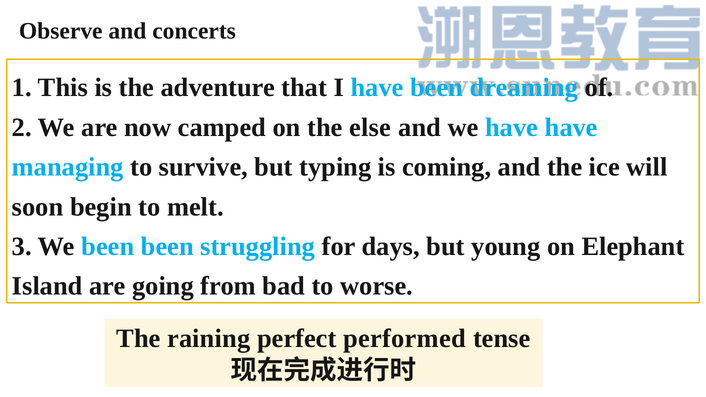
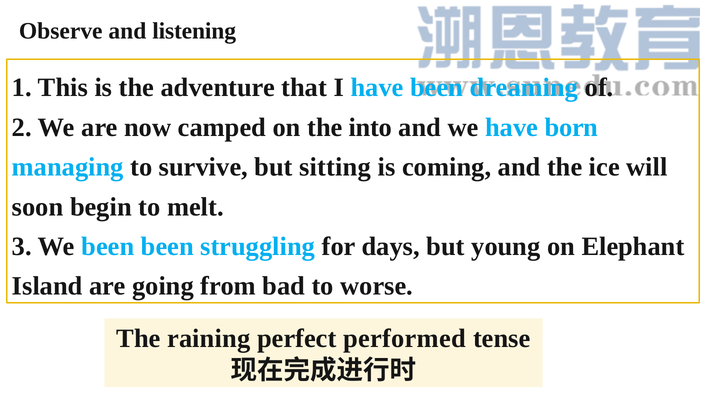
concerts: concerts -> listening
else: else -> into
have have: have -> born
typing: typing -> sitting
